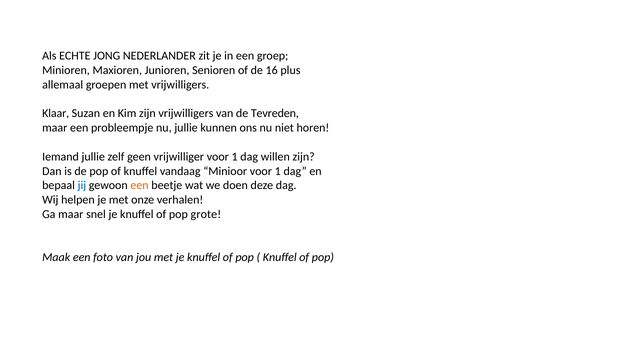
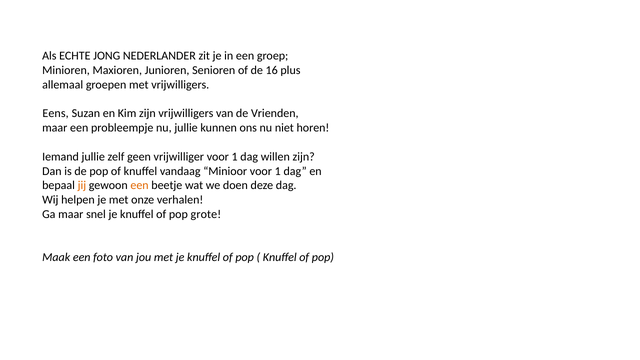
Klaar: Klaar -> Eens
Tevreden: Tevreden -> Vrienden
jij colour: blue -> orange
